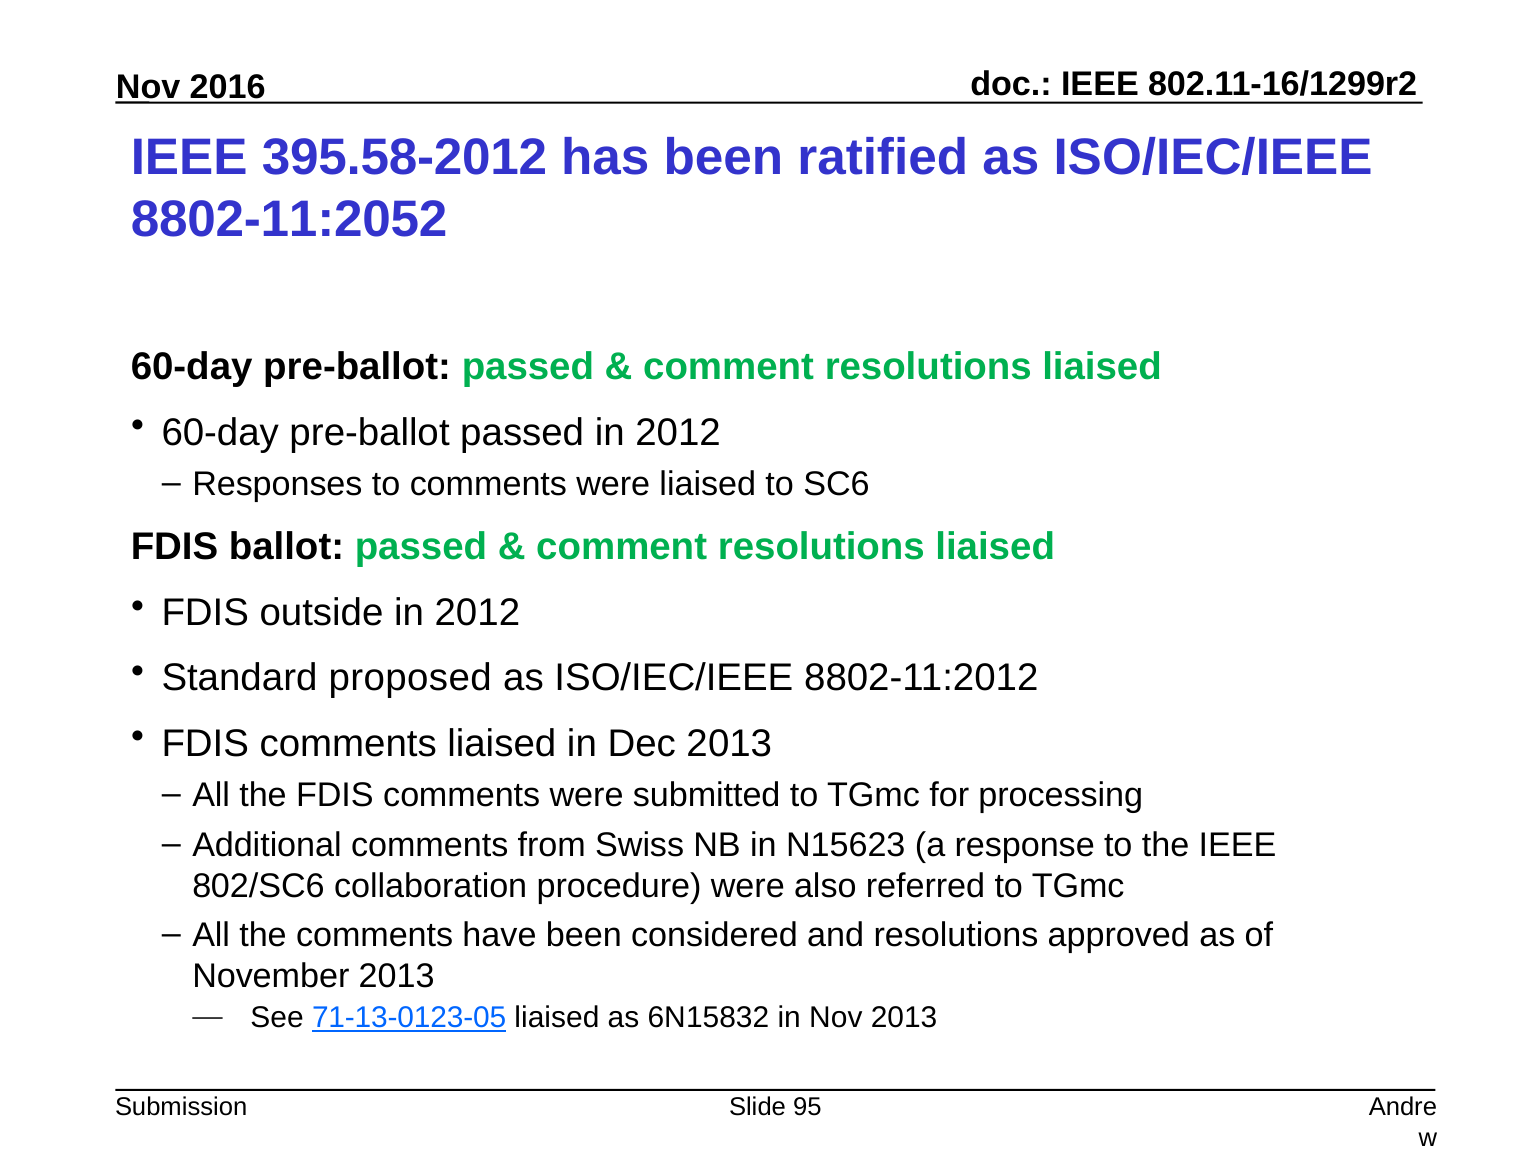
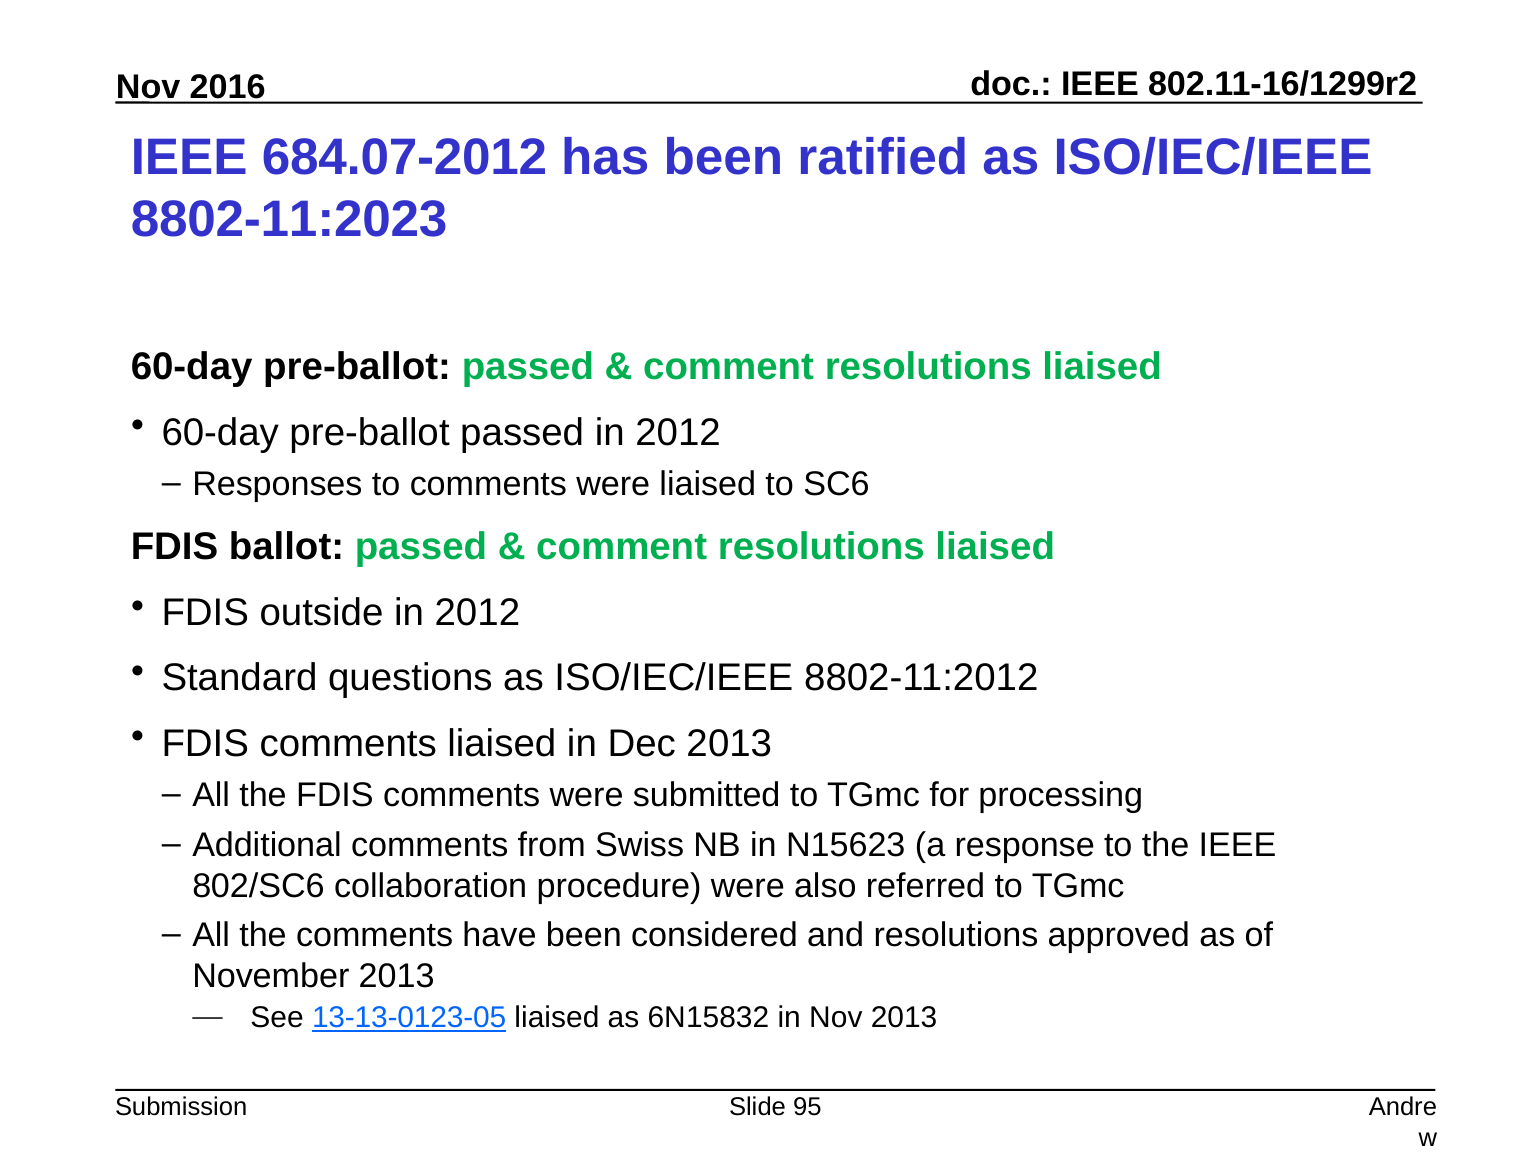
395.58-2012: 395.58-2012 -> 684.07-2012
8802-11:2052: 8802-11:2052 -> 8802-11:2023
proposed: proposed -> questions
71-13-0123-05: 71-13-0123-05 -> 13-13-0123-05
